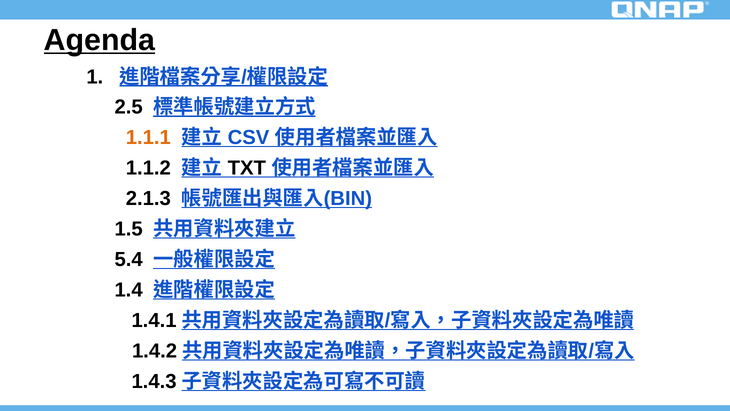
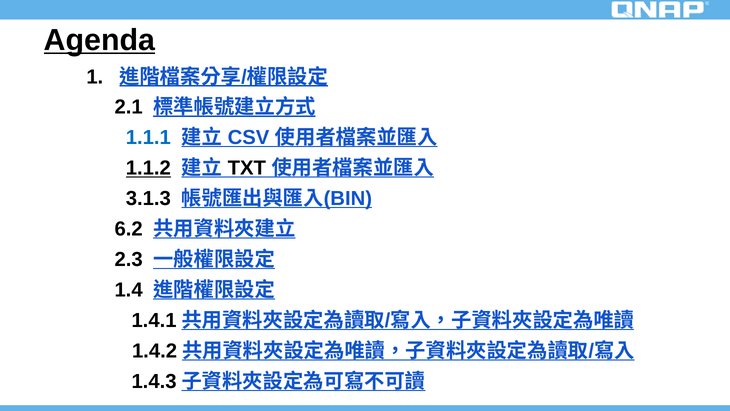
2.5: 2.5 -> 2.1
1.1.1 colour: orange -> blue
1.1.2 underline: none -> present
2.1.3: 2.1.3 -> 3.1.3
1.5: 1.5 -> 6.2
5.4: 5.4 -> 2.3
